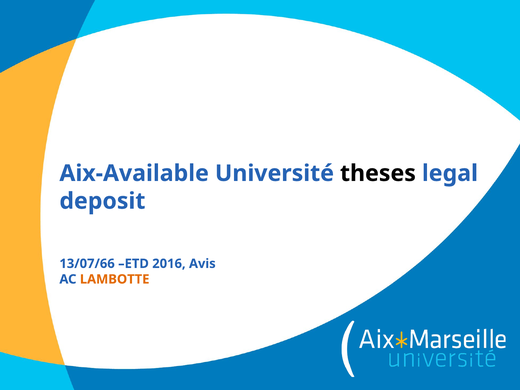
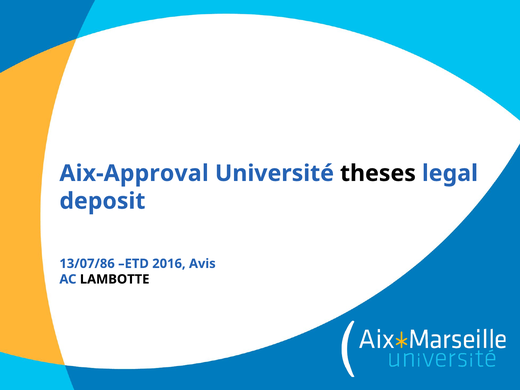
Aix-Available: Aix-Available -> Aix-Approval
13/07/66: 13/07/66 -> 13/07/86
LAMBOTTE colour: orange -> black
